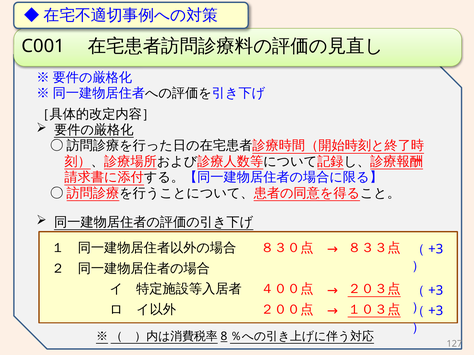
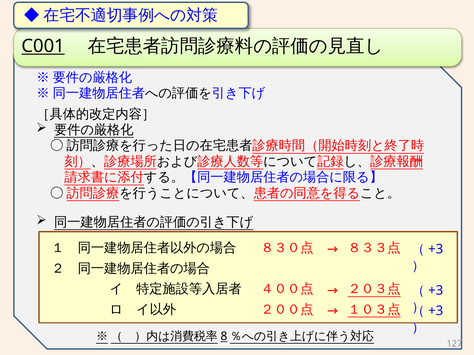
C001 underline: none -> present
